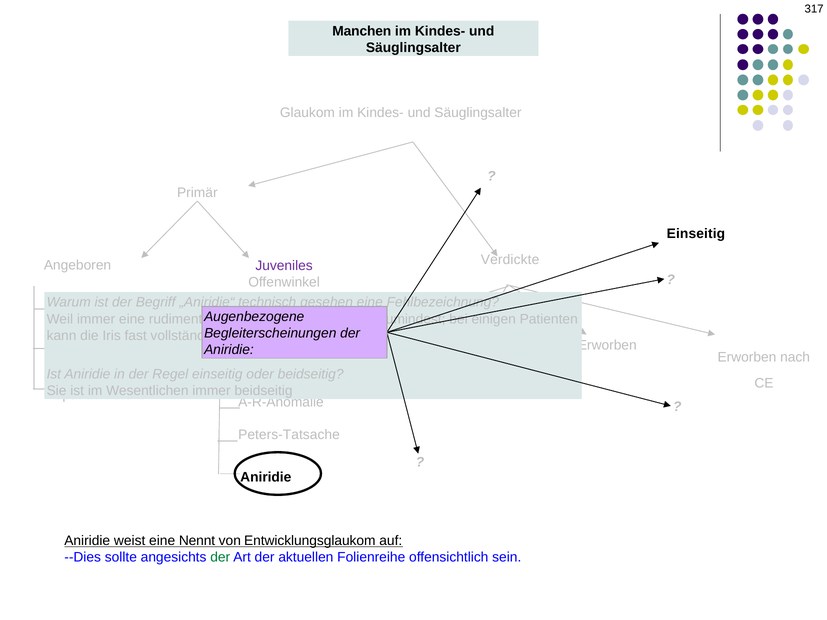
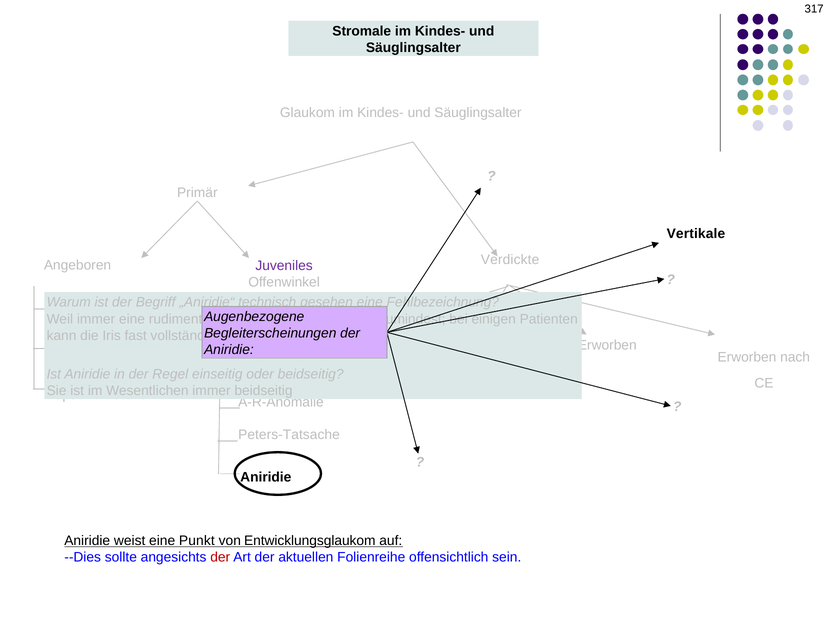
Manchen: Manchen -> Stromale
Einseitig at (696, 234): Einseitig -> Vertikale
Nennt: Nennt -> Punkt
der at (220, 558) colour: green -> red
